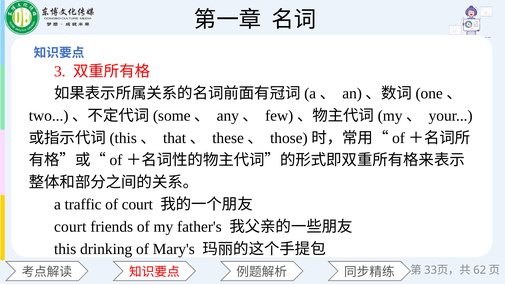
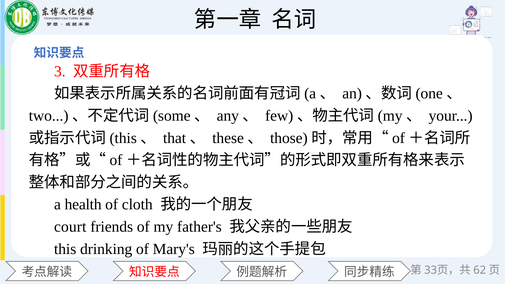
traffic: traffic -> health
of court: court -> cloth
